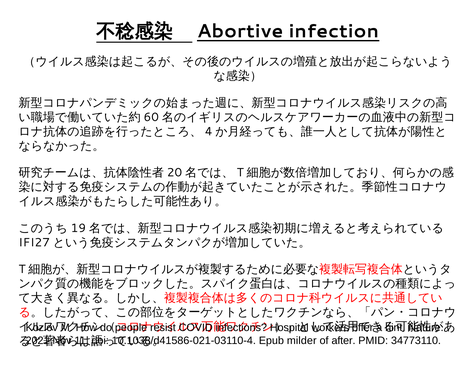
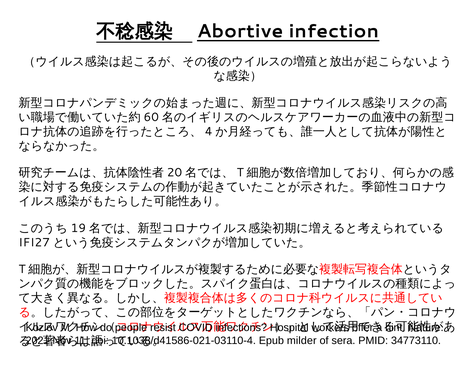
after: after -> sera
